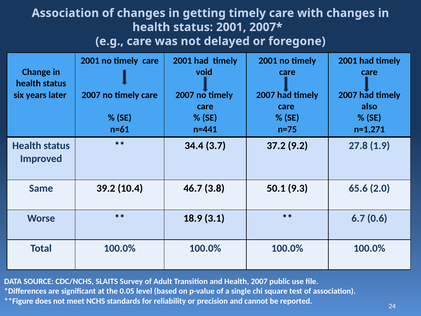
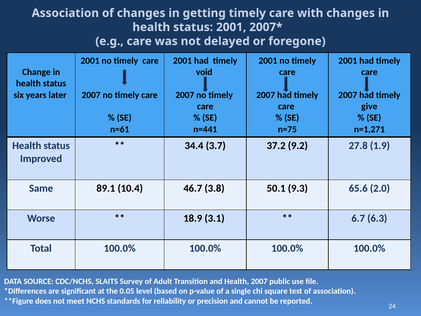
also: also -> give
39.2: 39.2 -> 89.1
0.6: 0.6 -> 6.3
